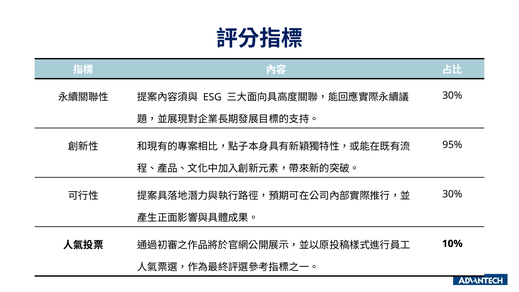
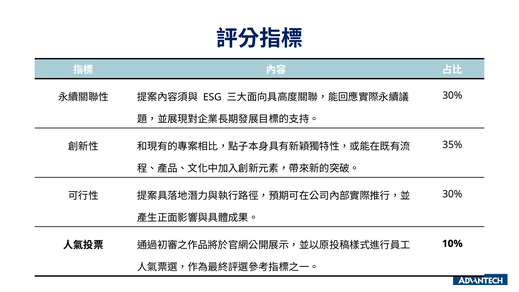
95%: 95% -> 35%
